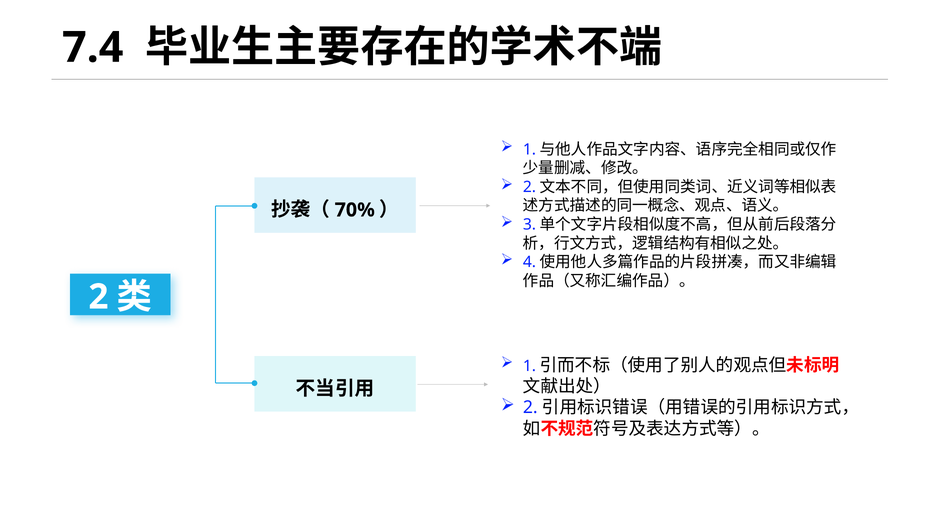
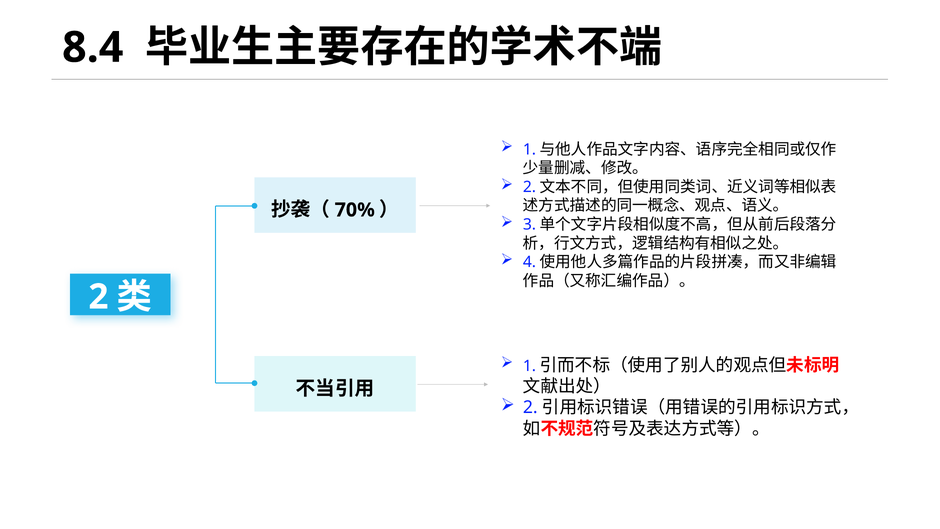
7.4: 7.4 -> 8.4
